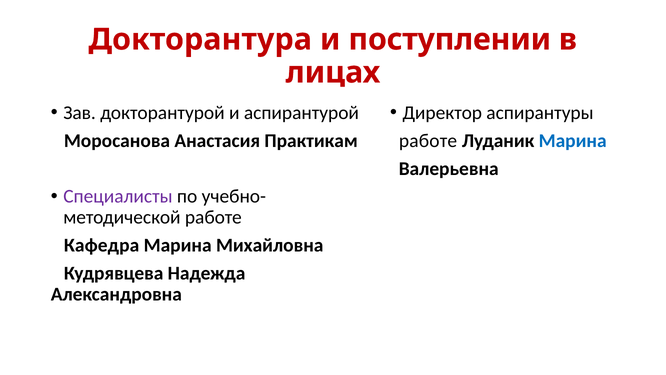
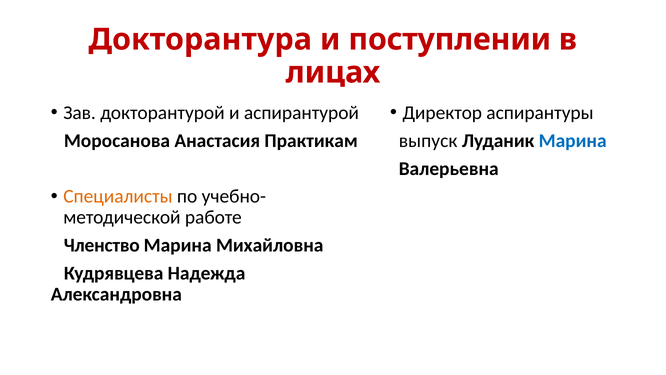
работе at (428, 141): работе -> выпуск
Специалисты colour: purple -> orange
Кафедра: Кафедра -> Членство
